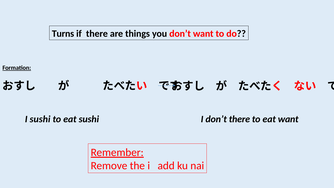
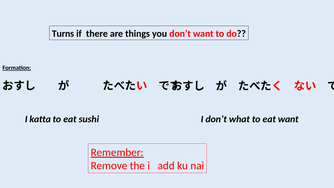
I sushi: sushi -> katta
don’t there: there -> what
